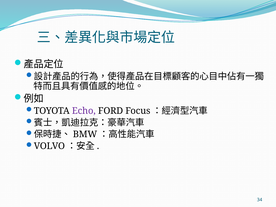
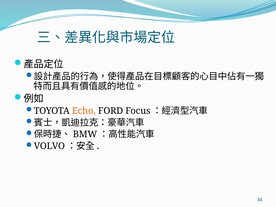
Echo colour: purple -> orange
